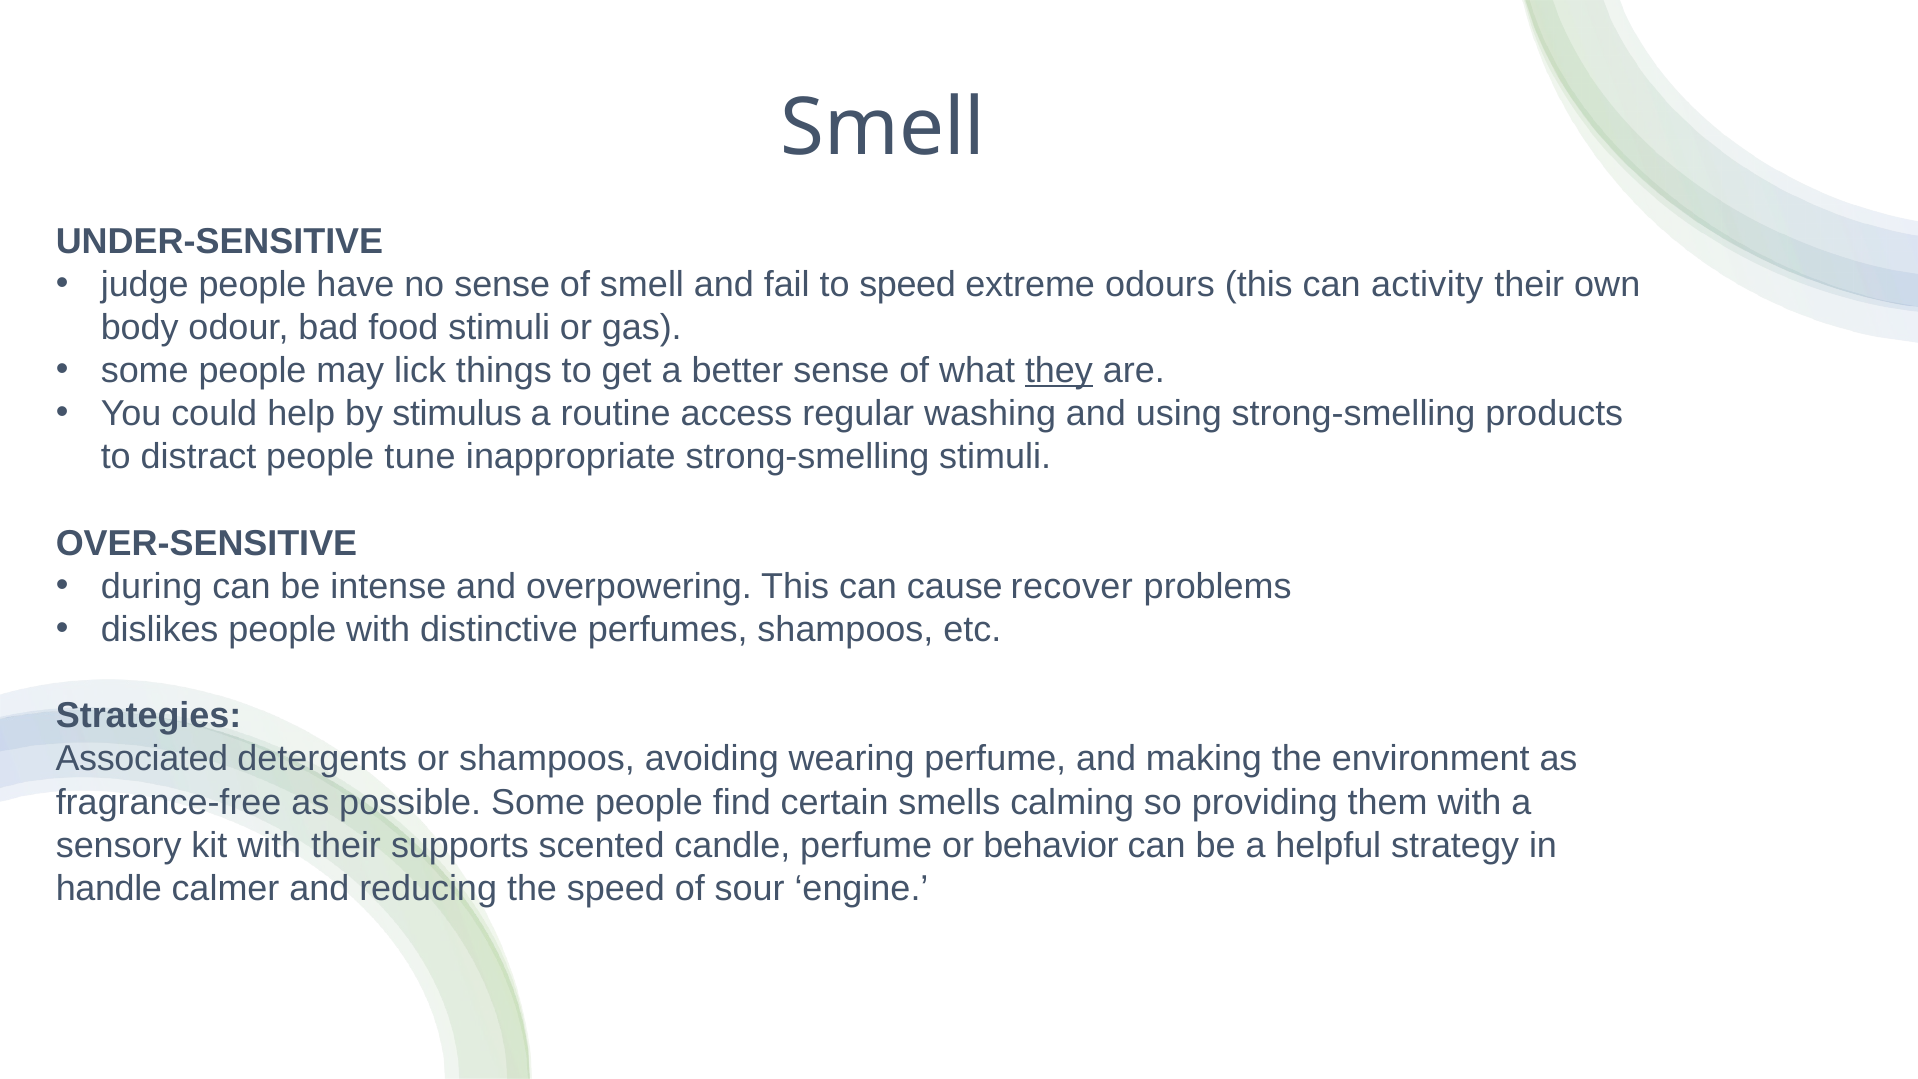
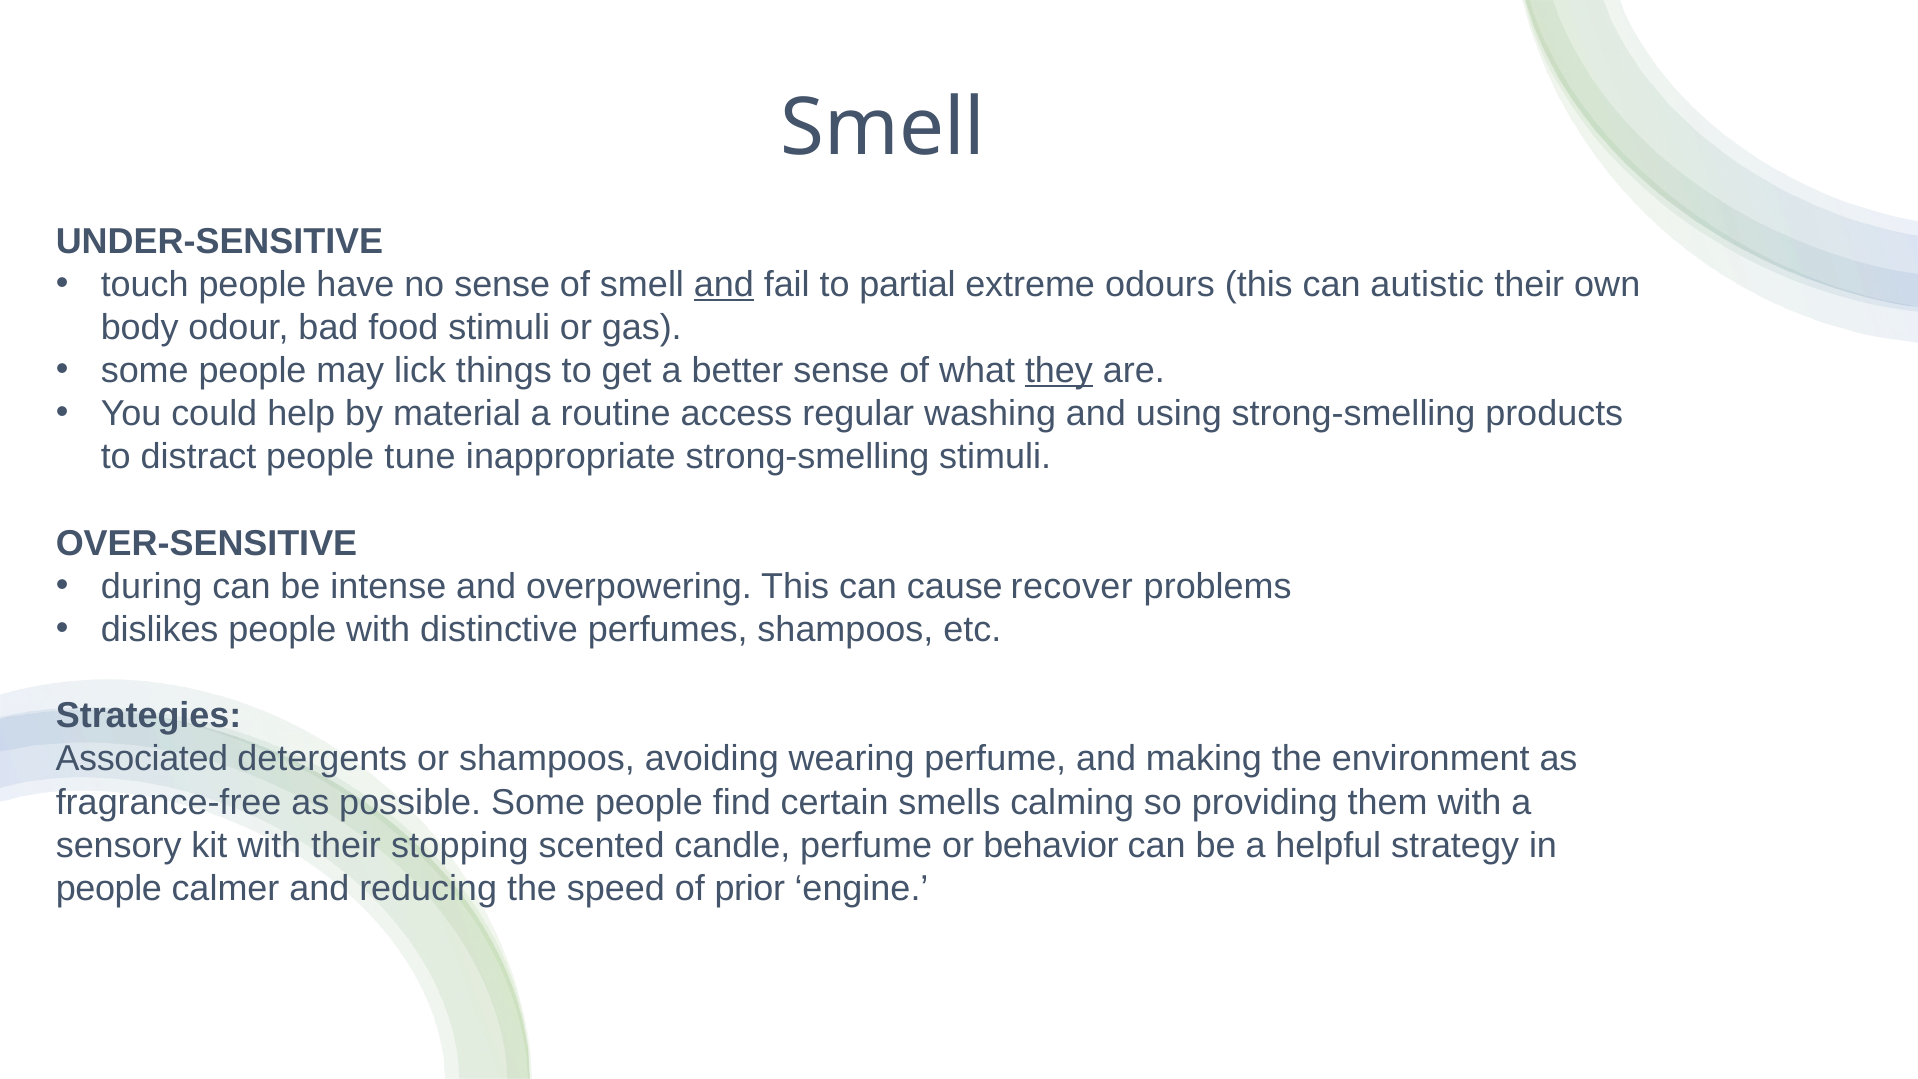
judge: judge -> touch
and at (724, 284) underline: none -> present
to speed: speed -> partial
activity: activity -> autistic
stimulus: stimulus -> material
supports: supports -> stopping
handle at (109, 888): handle -> people
sour: sour -> prior
